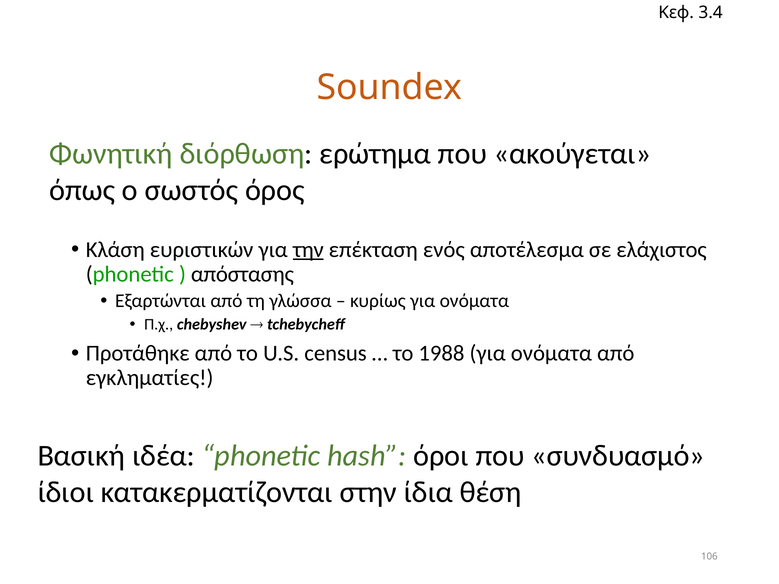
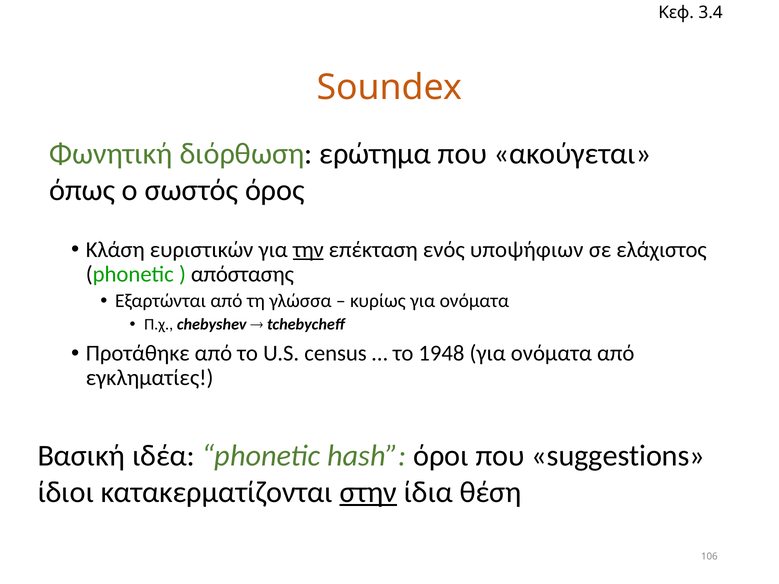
αποτέλεσμα: αποτέλεσμα -> υποψήφιων
1988: 1988 -> 1948
συνδυασμό: συνδυασμό -> suggestions
στην underline: none -> present
